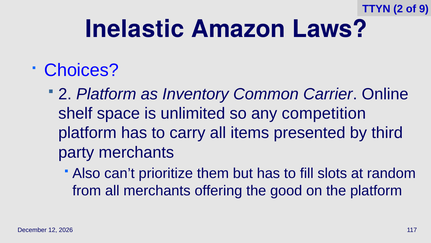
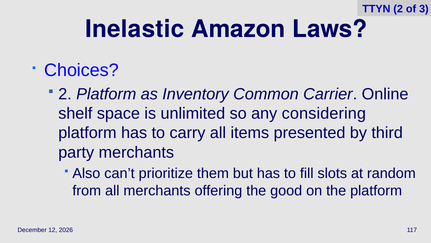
9: 9 -> 3
competition: competition -> considering
